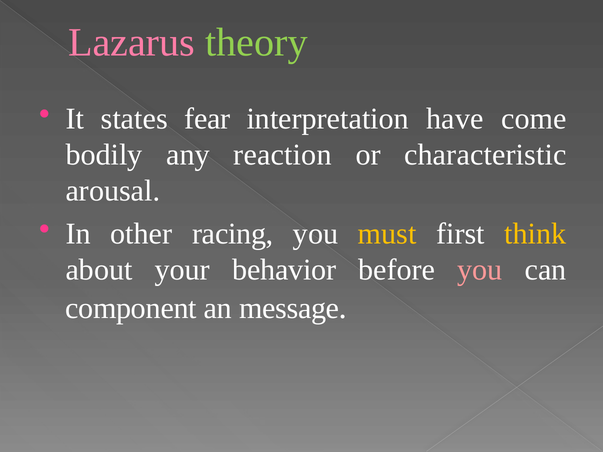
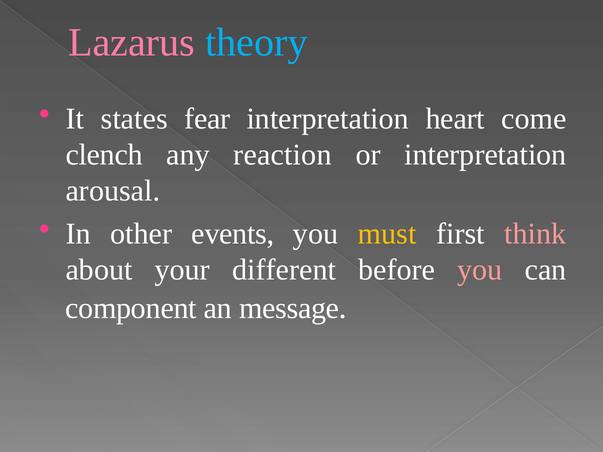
theory colour: light green -> light blue
have: have -> heart
bodily: bodily -> clench
or characteristic: characteristic -> interpretation
racing: racing -> events
think colour: yellow -> pink
behavior: behavior -> different
